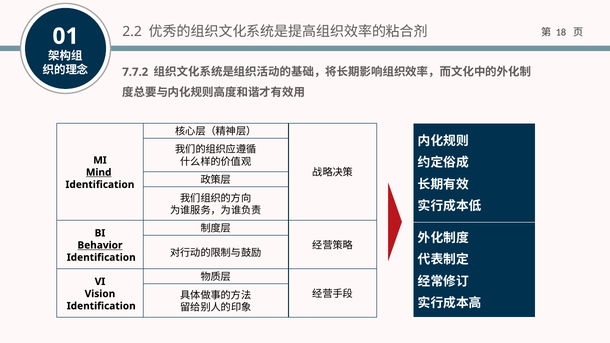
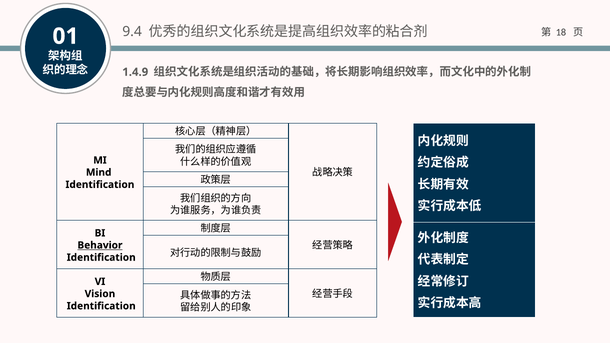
2.2: 2.2 -> 9.4
7.7.2: 7.7.2 -> 1.4.9
Mind underline: present -> none
